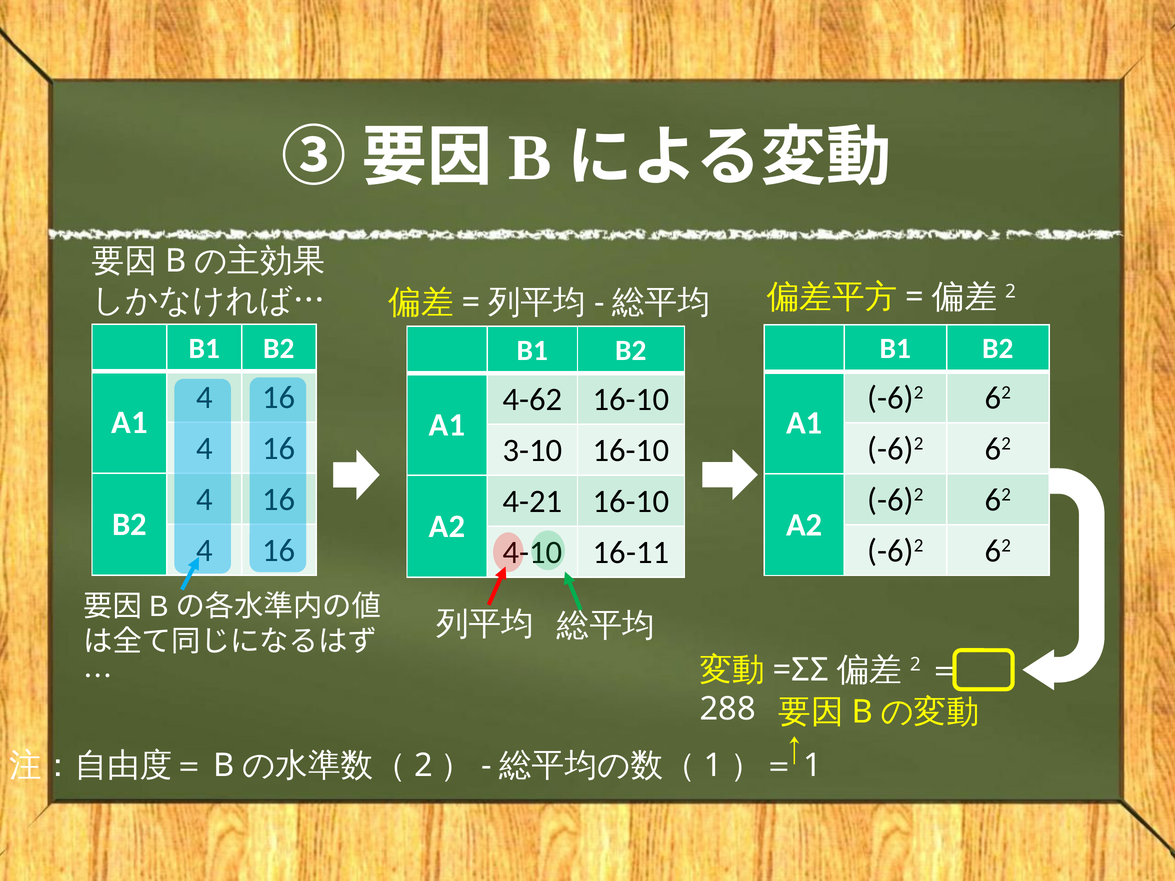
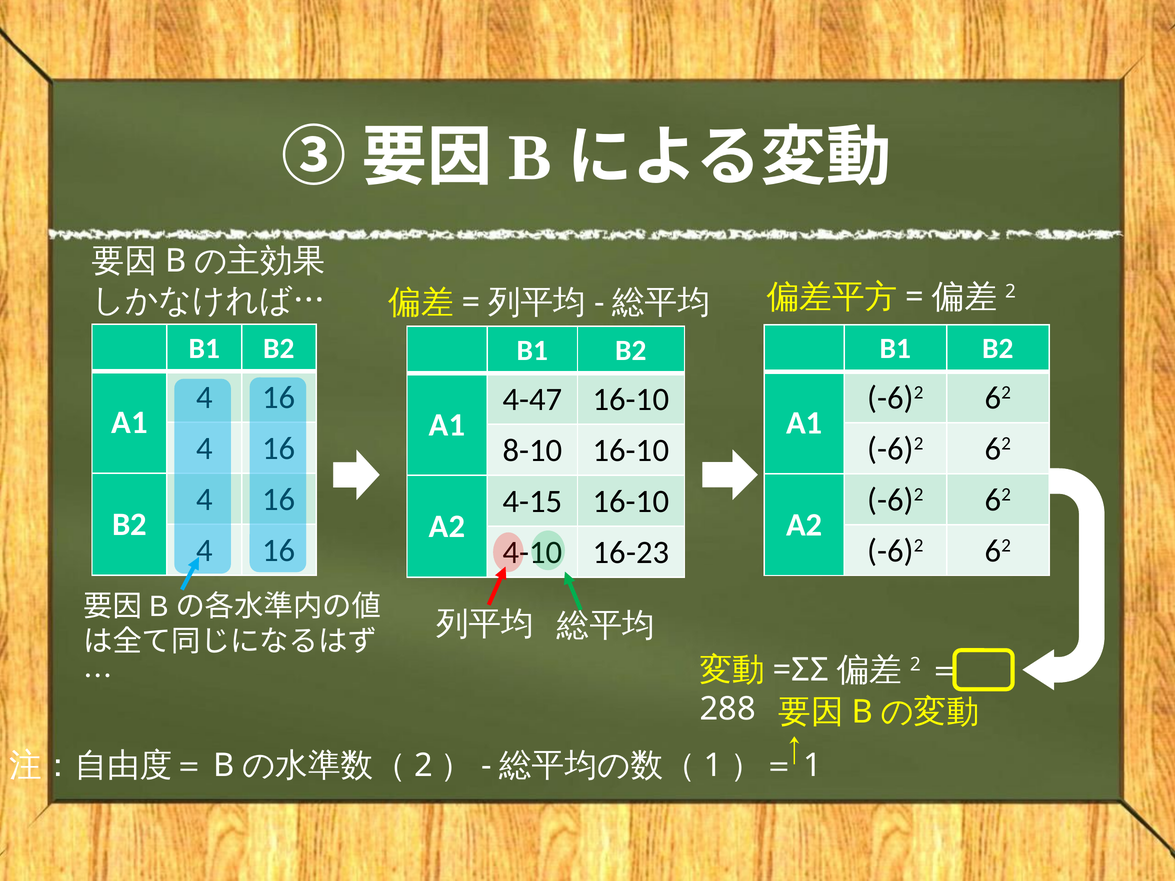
4-62: 4-62 -> 4-47
3-10: 3-10 -> 8-10
4-21: 4-21 -> 4-15
16-11: 16-11 -> 16-23
